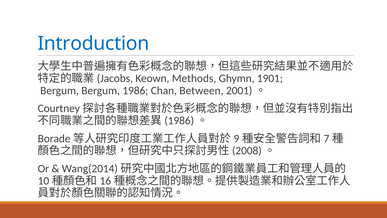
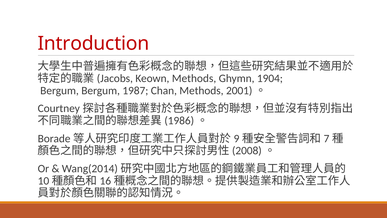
Introduction colour: blue -> red
1901: 1901 -> 1904
1986: 1986 -> 1987
Chan Between: Between -> Methods
